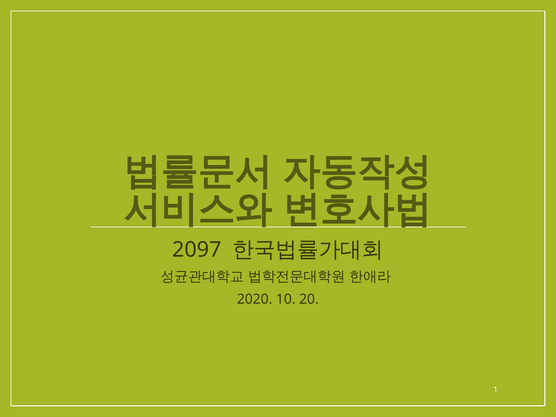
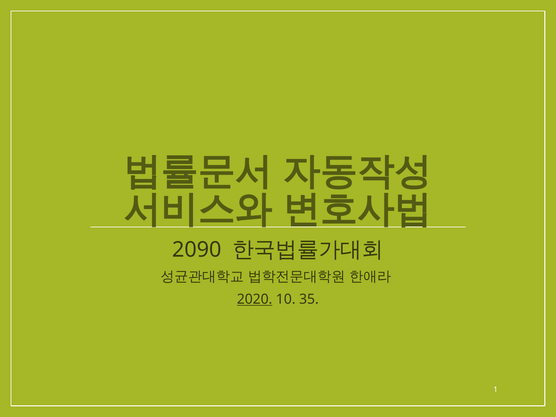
2097: 2097 -> 2090
2020 underline: none -> present
20: 20 -> 35
